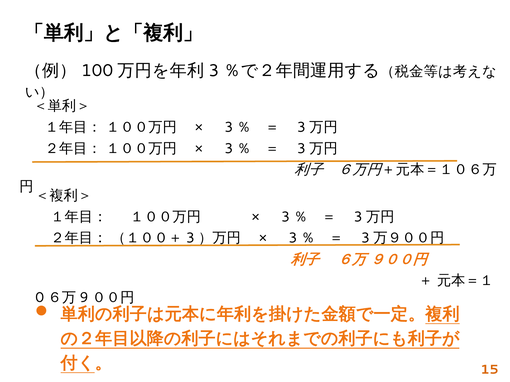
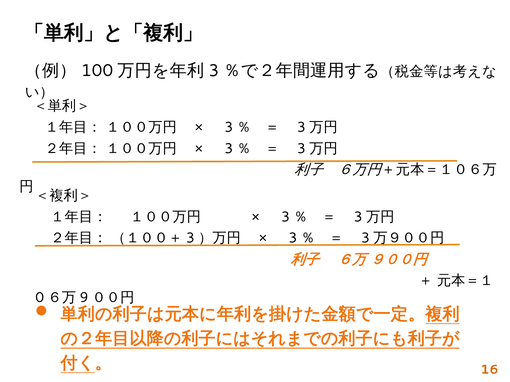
15: 15 -> 16
